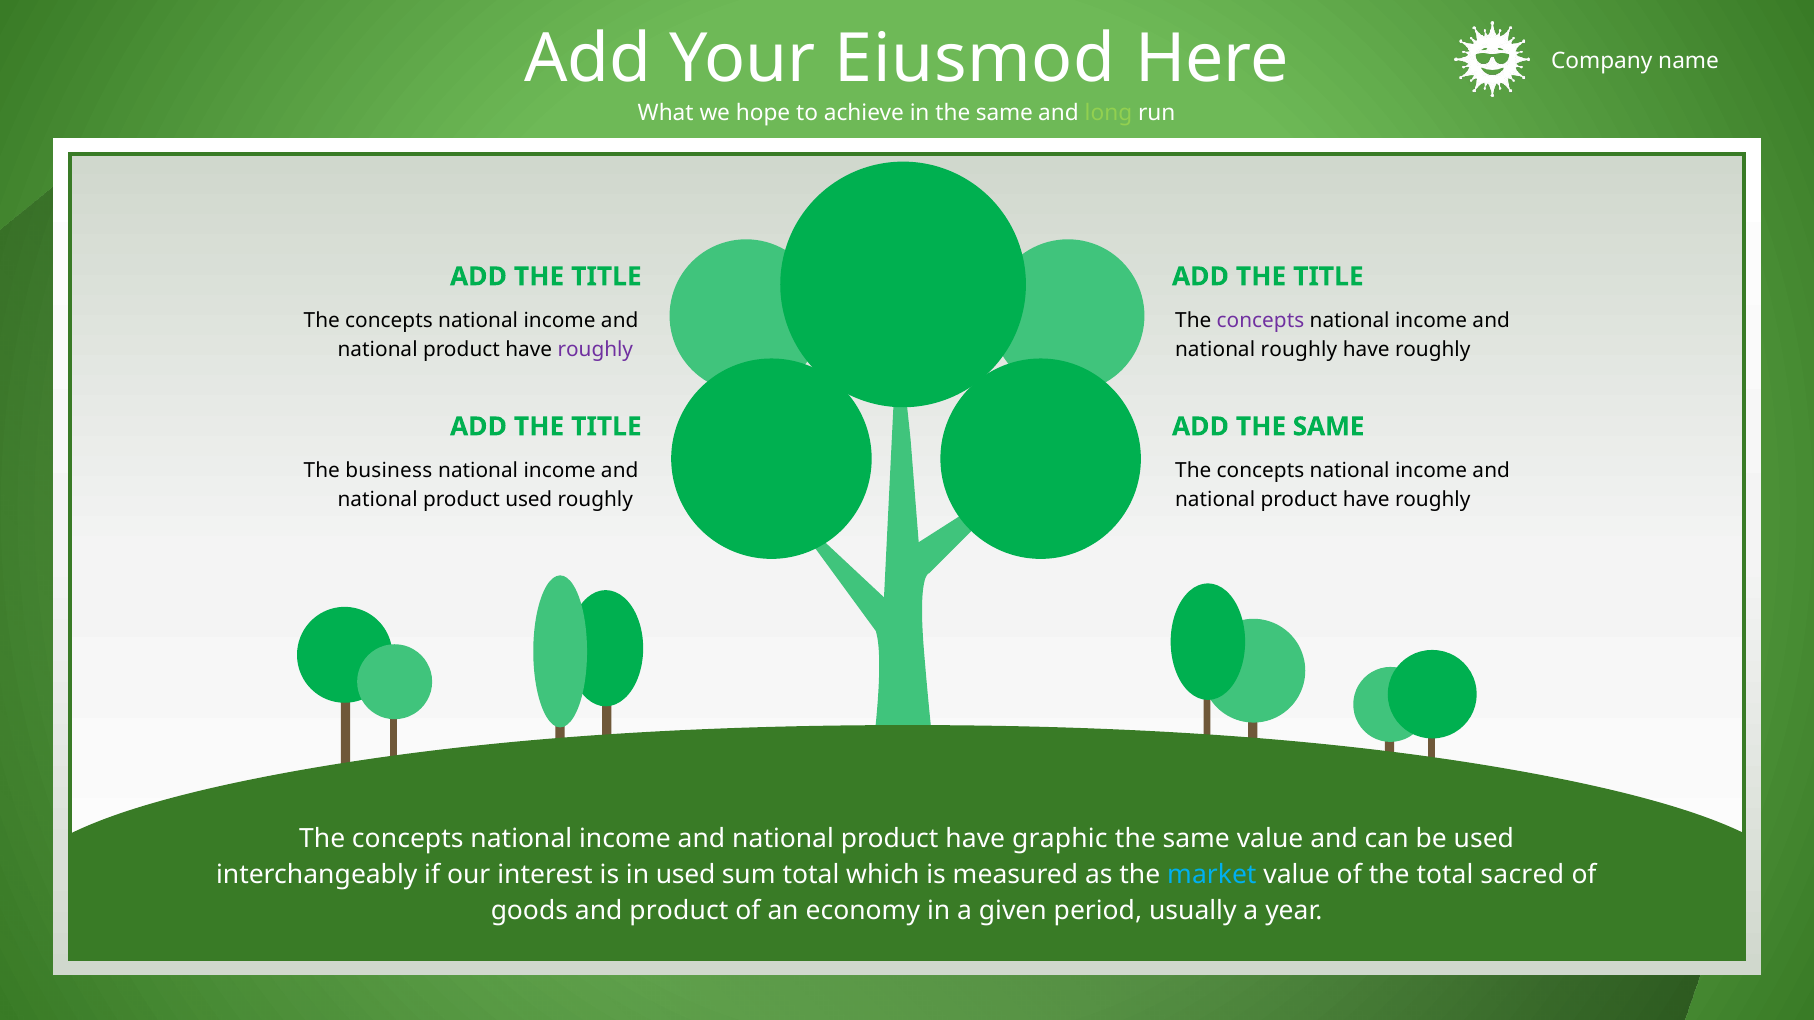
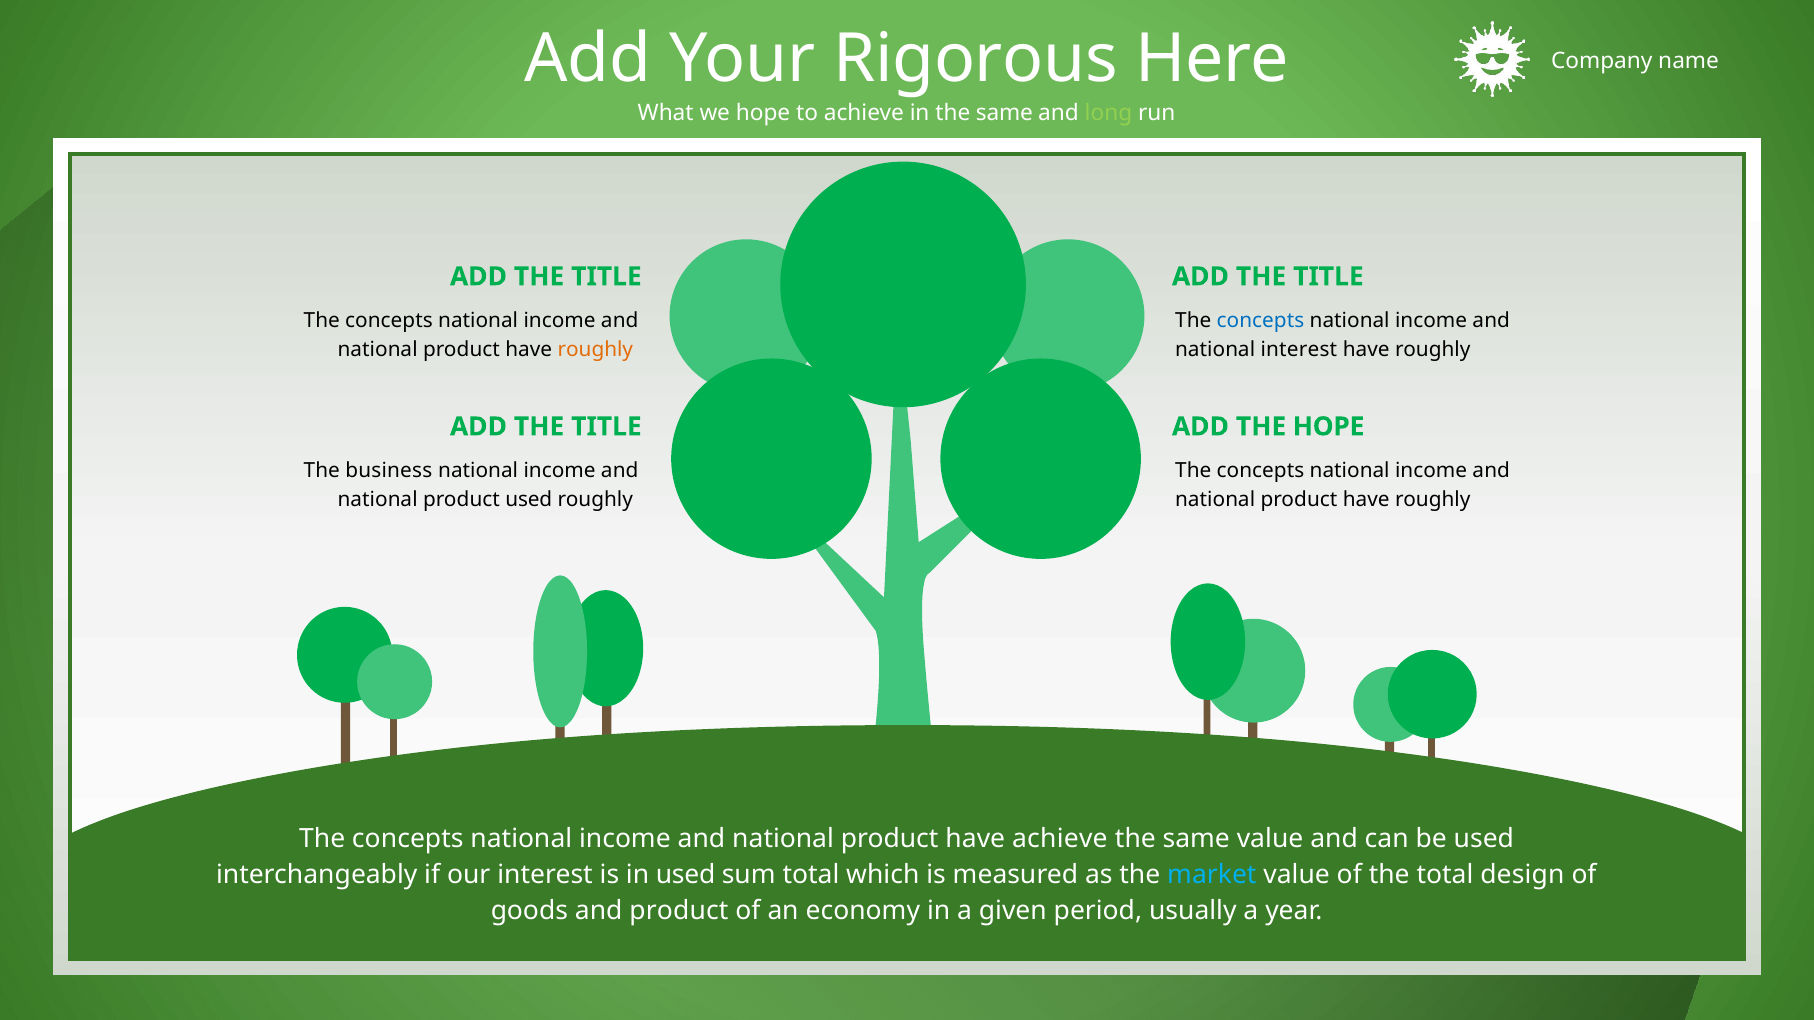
Eiusmod: Eiusmod -> Rigorous
concepts at (1260, 321) colour: purple -> blue
roughly at (595, 349) colour: purple -> orange
national roughly: roughly -> interest
ADD THE SAME: SAME -> HOPE
have graphic: graphic -> achieve
sacred: sacred -> design
